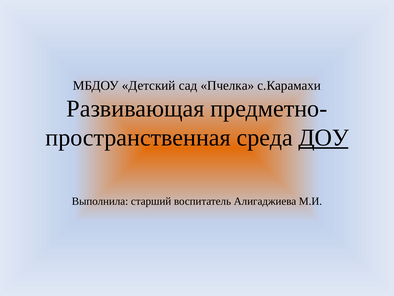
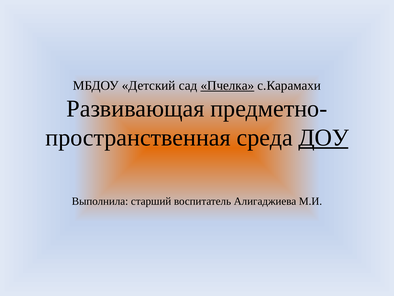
Пчелка underline: none -> present
